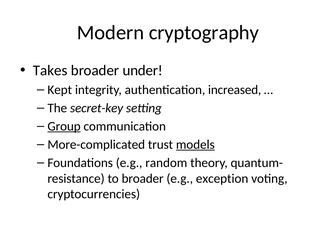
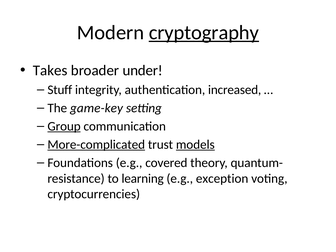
cryptography underline: none -> present
Kept: Kept -> Stuff
secret-key: secret-key -> game-key
More-complicated underline: none -> present
random: random -> covered
to broader: broader -> learning
